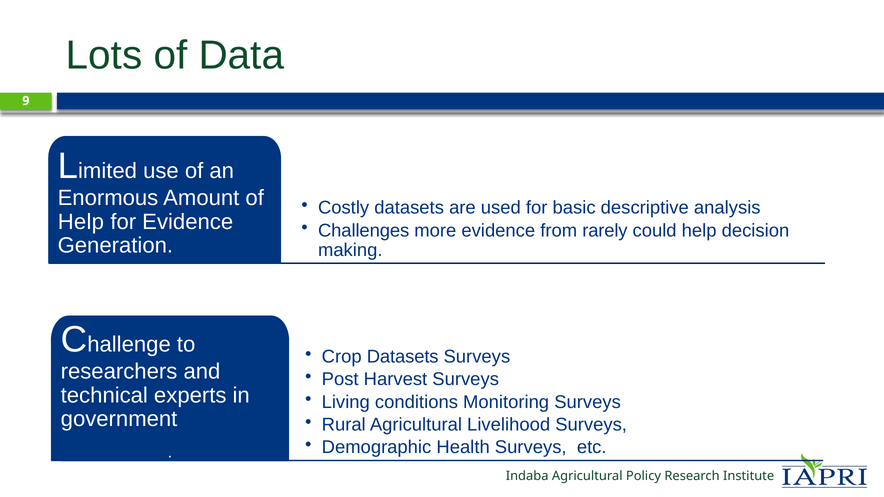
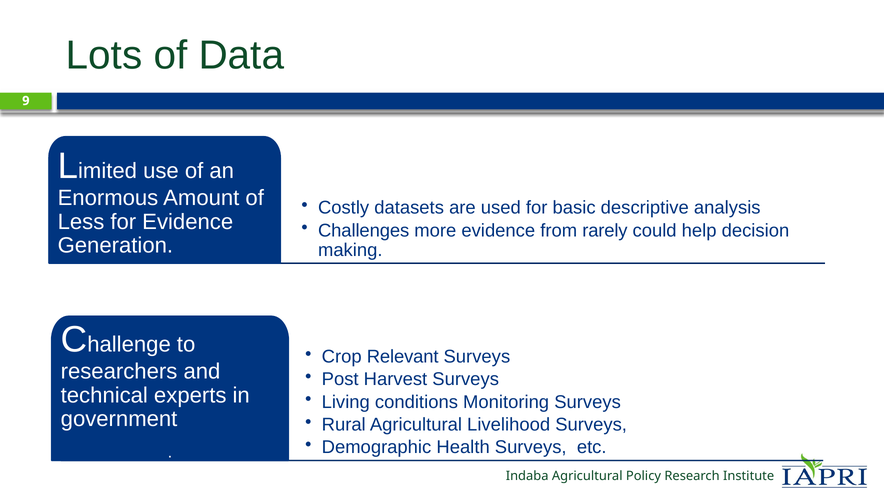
Help at (81, 222): Help -> Less
Crop Datasets: Datasets -> Relevant
